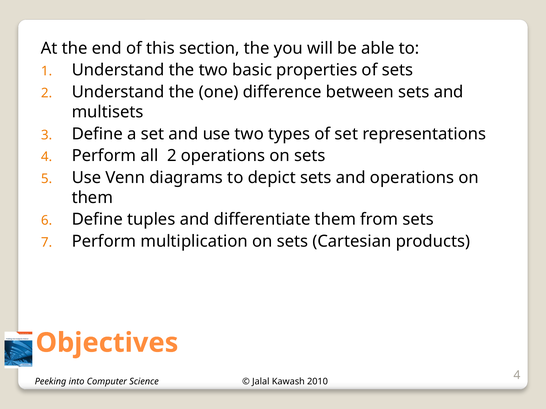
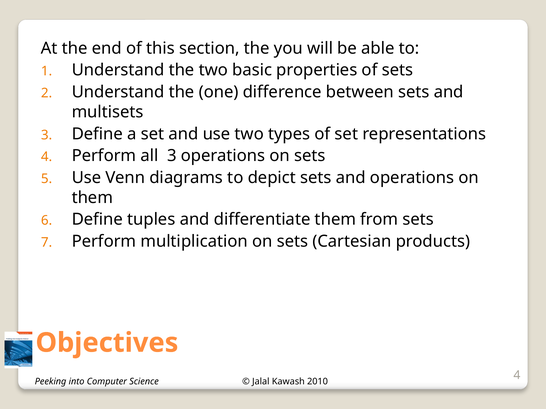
all 2: 2 -> 3
